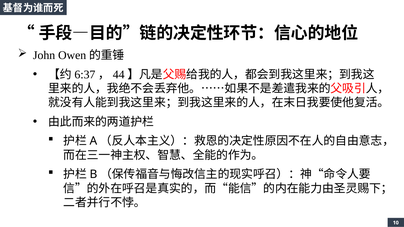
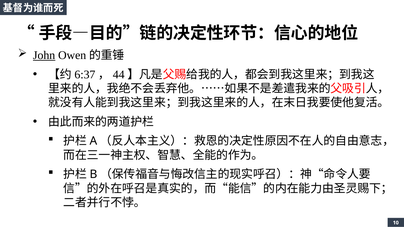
John underline: none -> present
